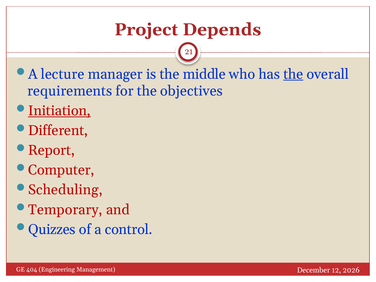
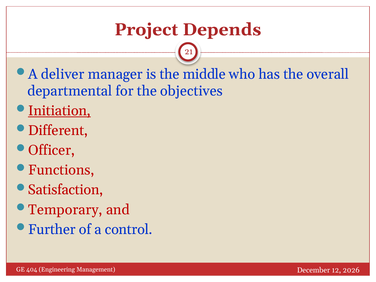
lecture: lecture -> deliver
the at (293, 74) underline: present -> none
requirements: requirements -> departmental
Report: Report -> Officer
Computer: Computer -> Functions
Scheduling: Scheduling -> Satisfaction
Quizzes: Quizzes -> Further
